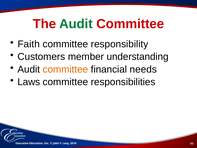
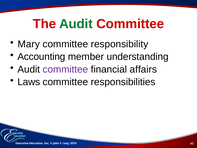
Faith: Faith -> Mary
Customers: Customers -> Accounting
committee at (65, 69) colour: orange -> purple
needs: needs -> affairs
